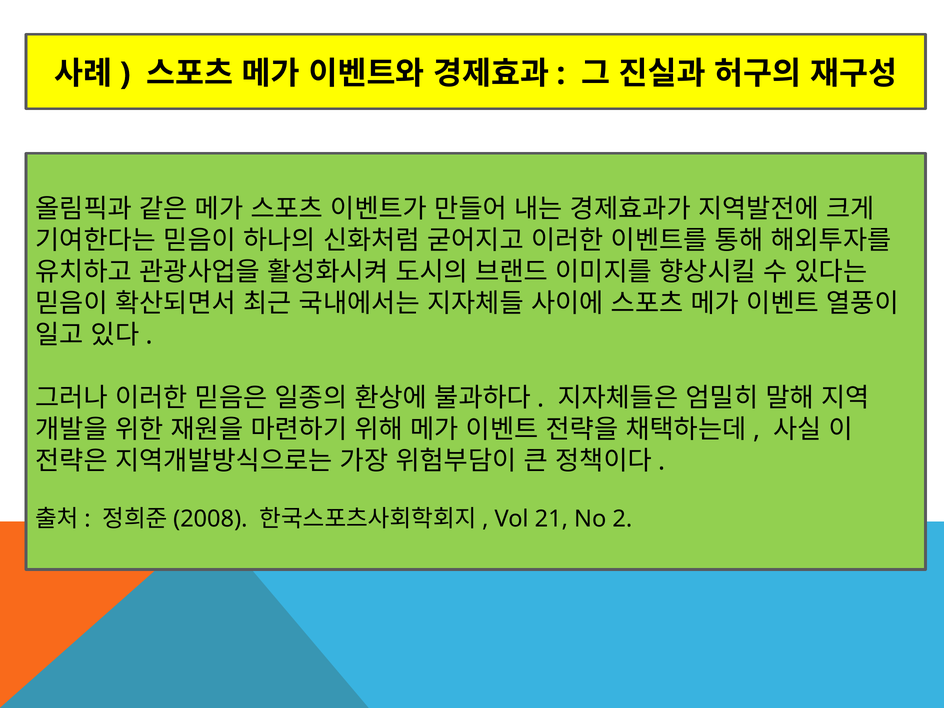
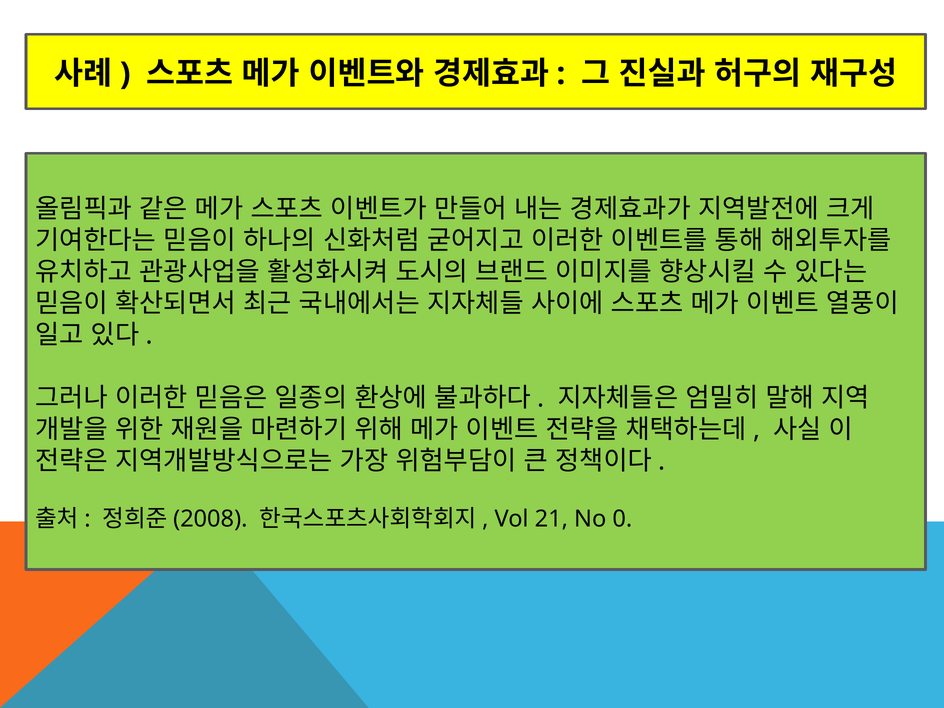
2: 2 -> 0
